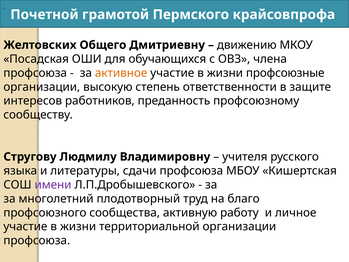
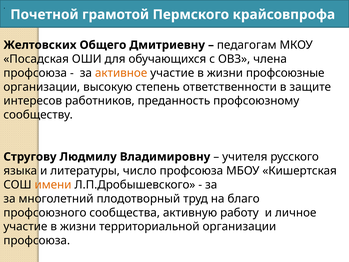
движению: движению -> педагогам
сдачи: сдачи -> число
имени colour: purple -> orange
